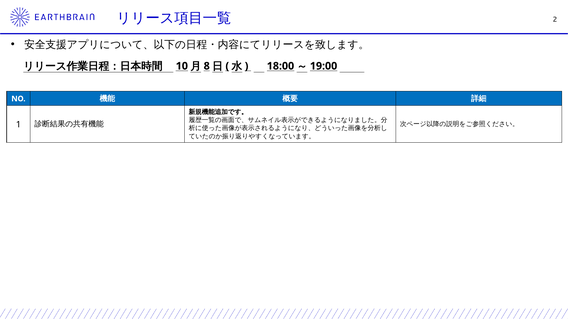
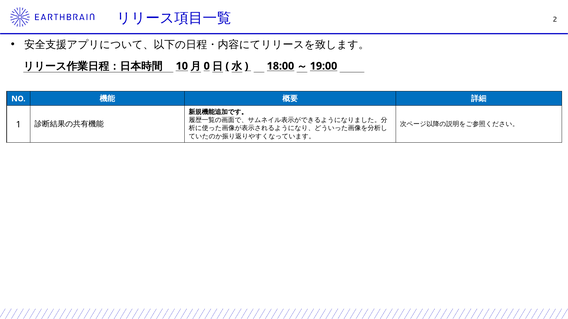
8: 8 -> 0
